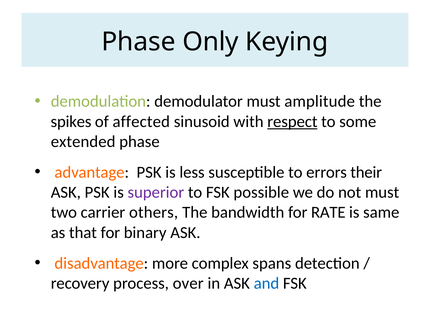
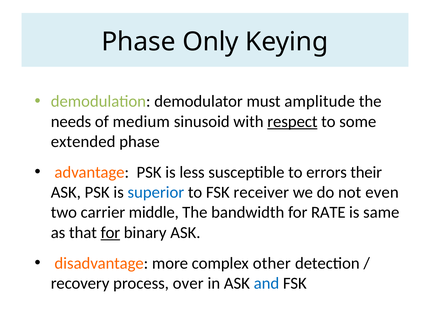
spikes: spikes -> needs
affected: affected -> medium
superior colour: purple -> blue
possible: possible -> receiver
not must: must -> even
others: others -> middle
for at (110, 232) underline: none -> present
spans: spans -> other
